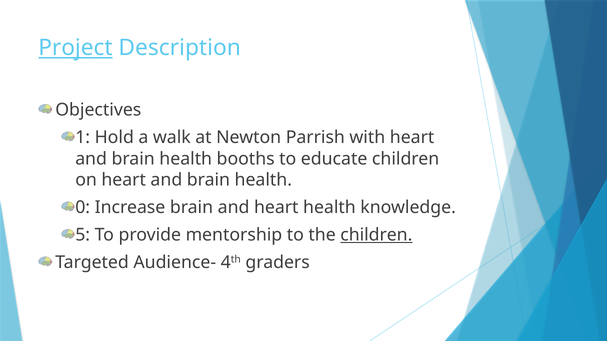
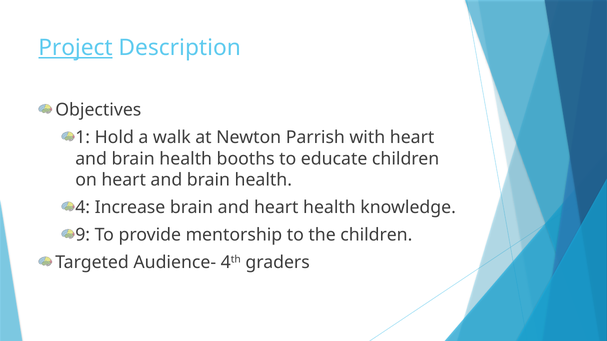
0: 0 -> 4
5: 5 -> 9
children at (376, 235) underline: present -> none
